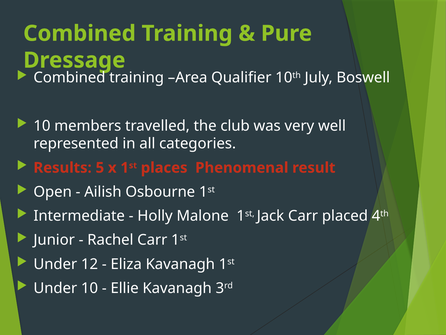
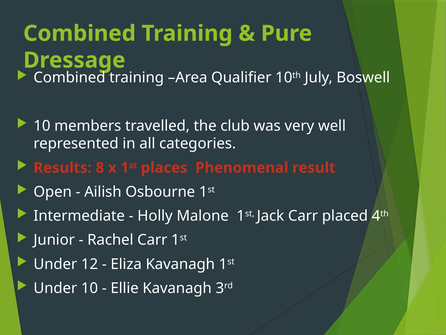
5: 5 -> 8
